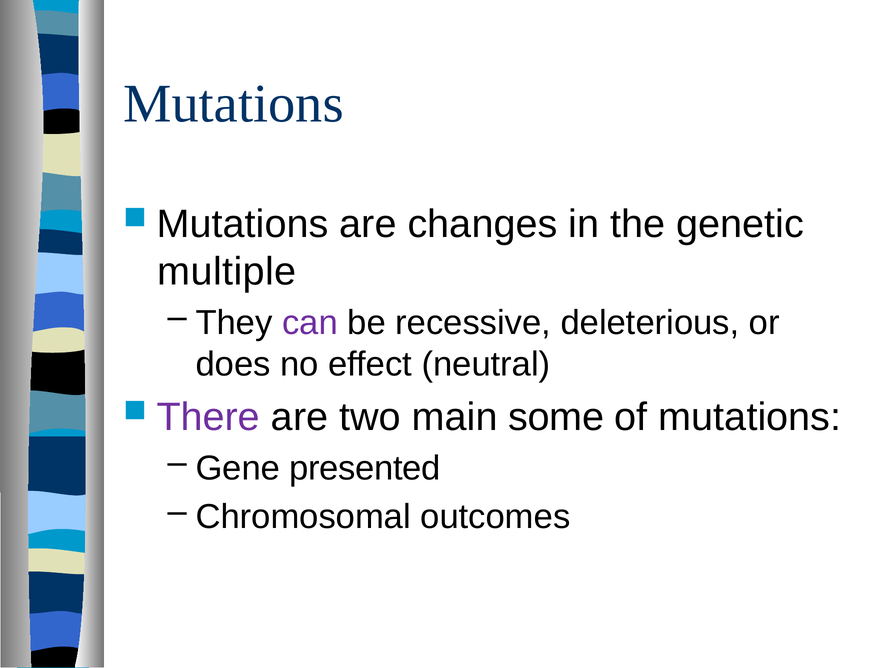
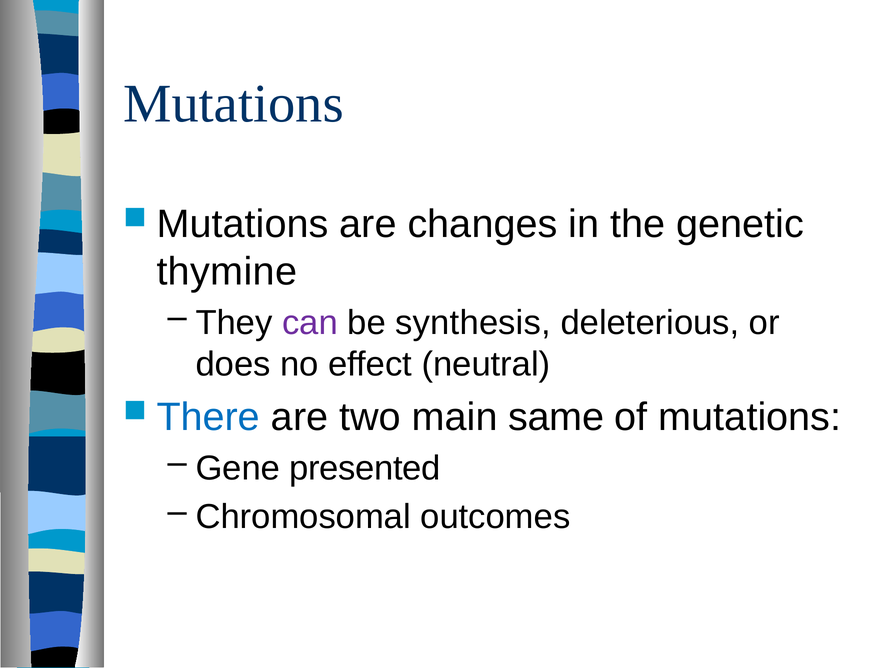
multiple: multiple -> thymine
recessive: recessive -> synthesis
There colour: purple -> blue
some: some -> same
